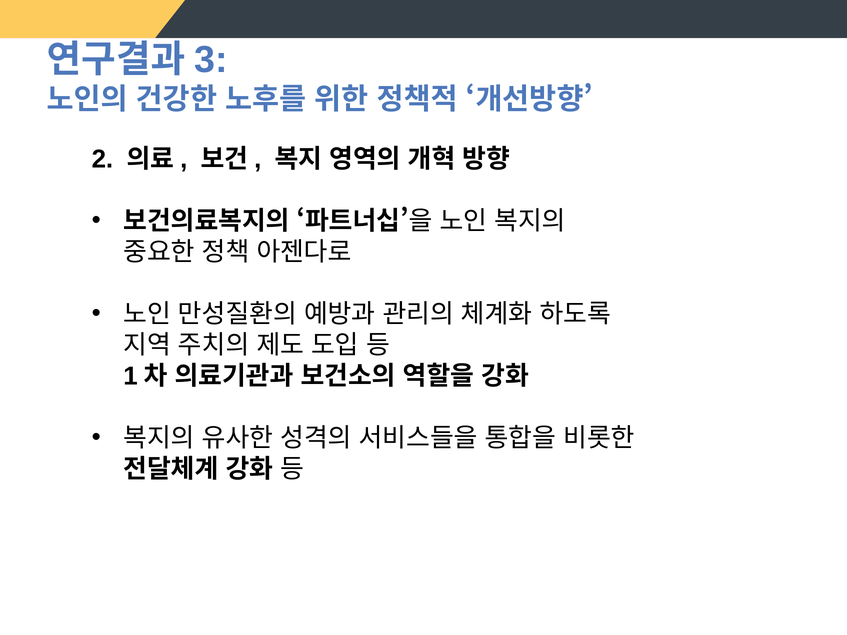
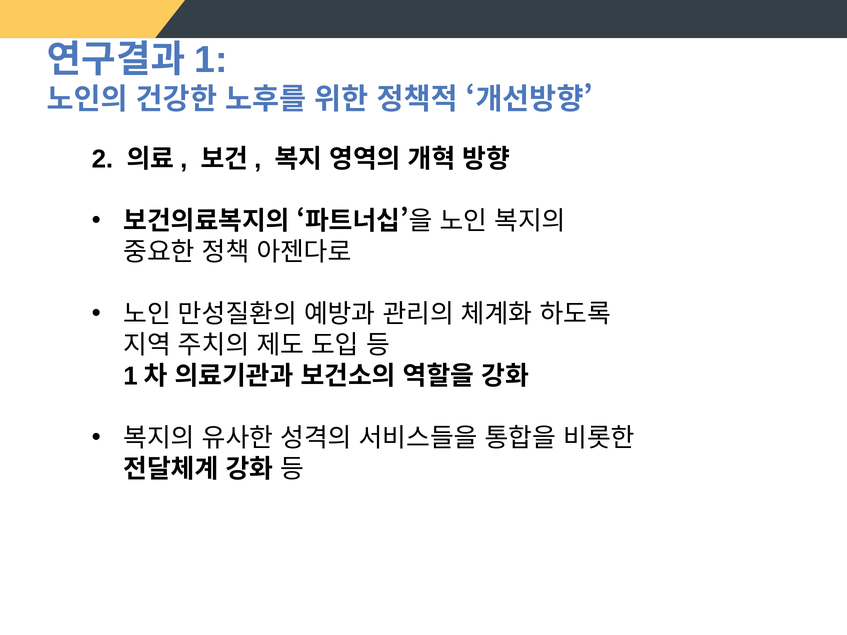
3: 3 -> 1
